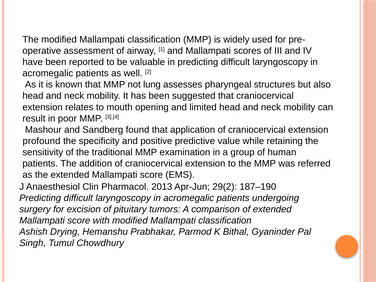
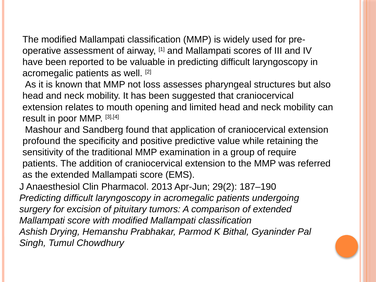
lung: lung -> loss
human: human -> require
